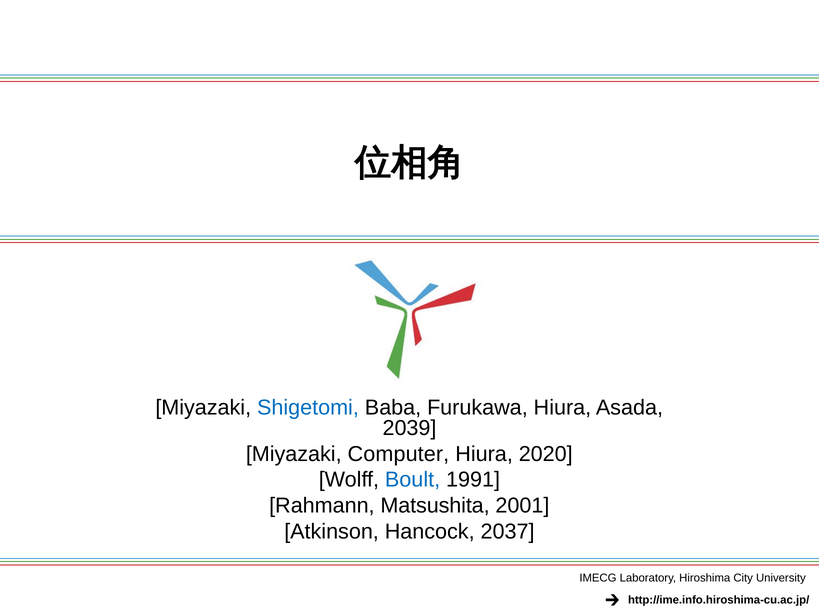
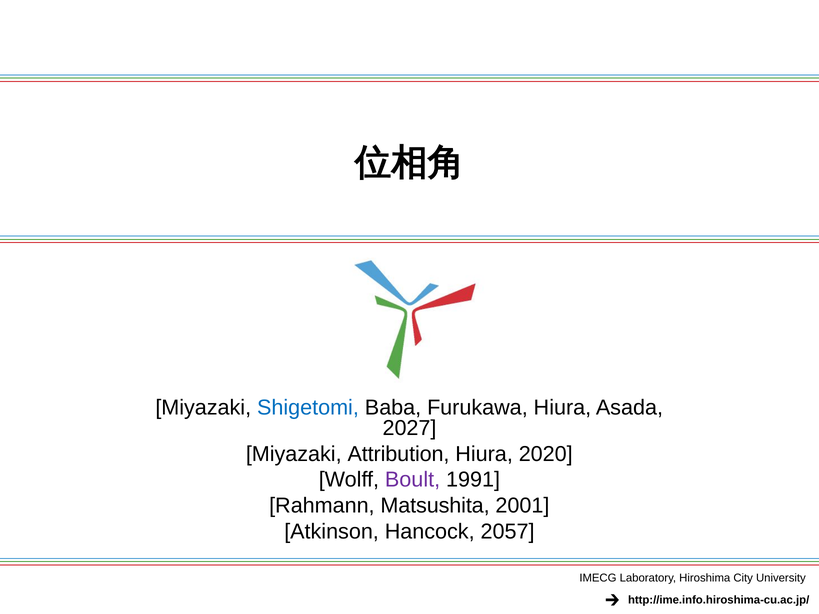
2039: 2039 -> 2027
Computer: Computer -> Attribution
Boult colour: blue -> purple
2037: 2037 -> 2057
